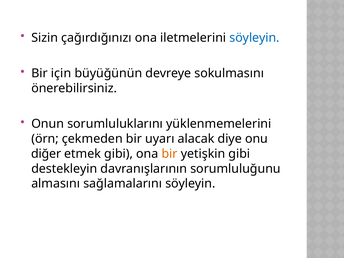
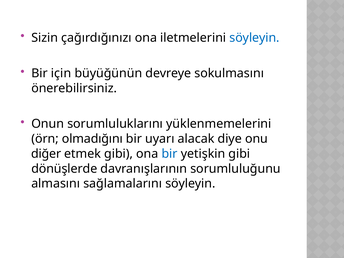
çekmeden: çekmeden -> olmadığını
bir at (170, 154) colour: orange -> blue
destekleyin: destekleyin -> dönüşlerde
